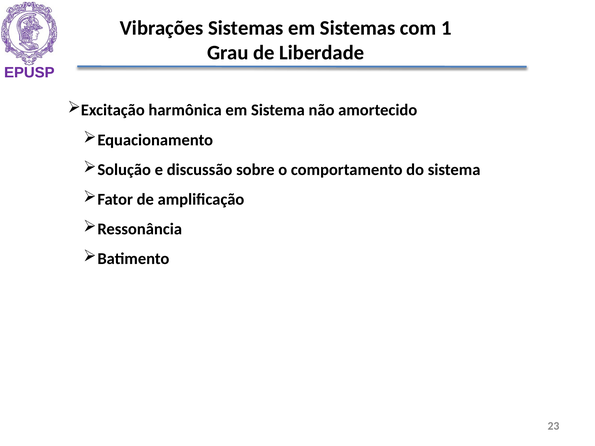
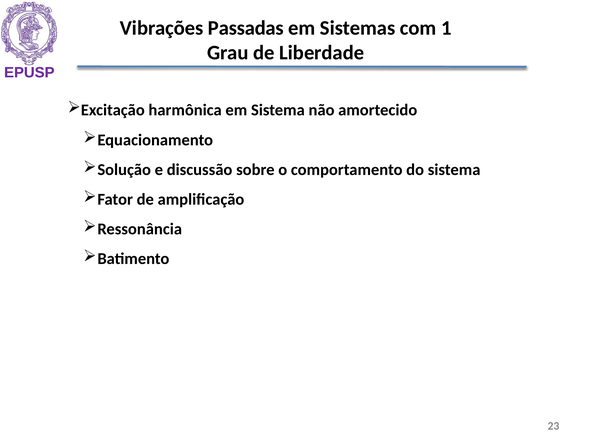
Vibrações Sistemas: Sistemas -> Passadas
